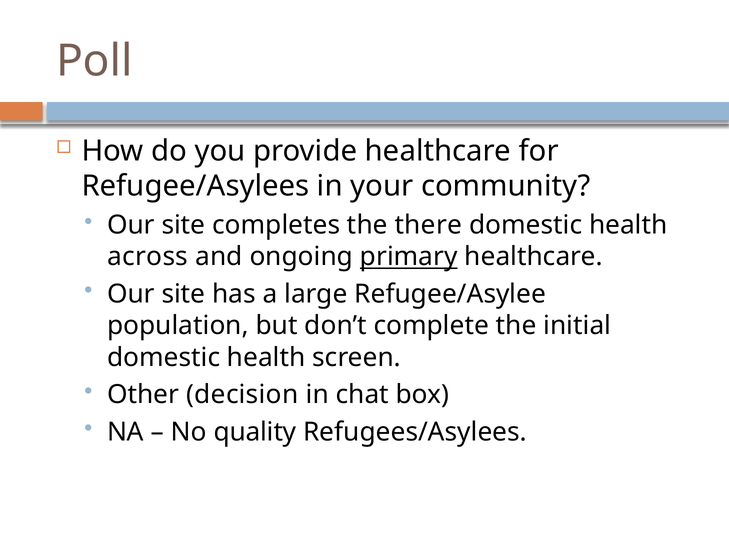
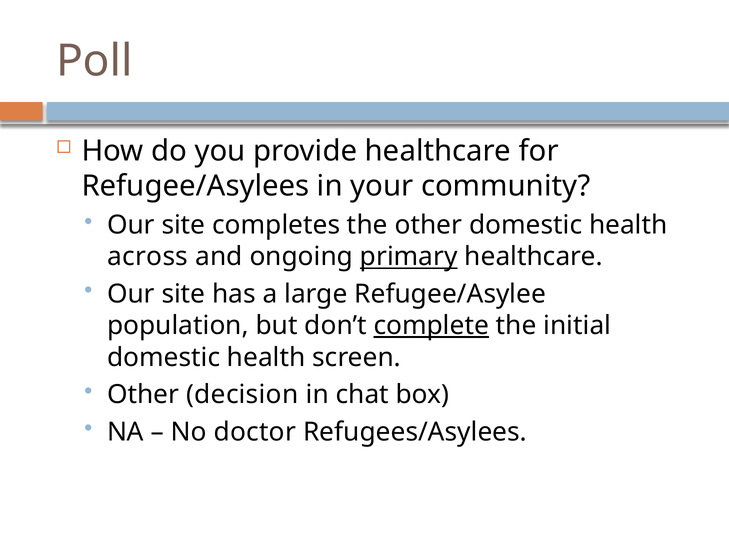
the there: there -> other
complete underline: none -> present
quality: quality -> doctor
